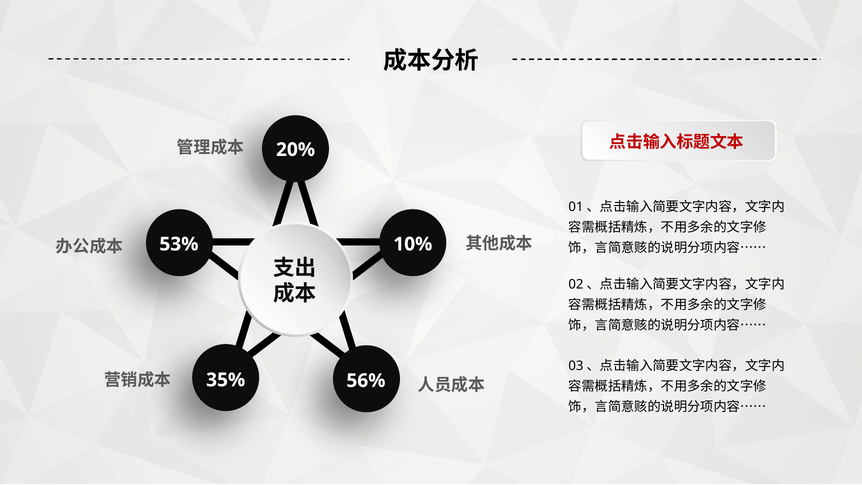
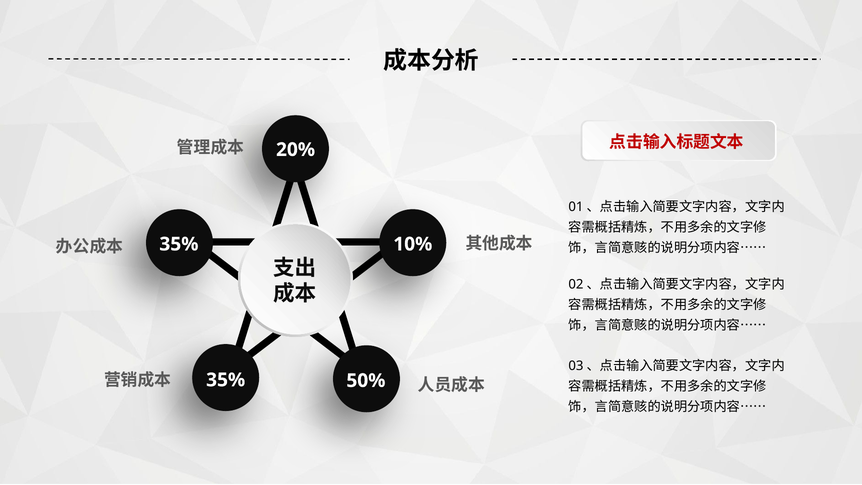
53% at (179, 244): 53% -> 35%
56%: 56% -> 50%
